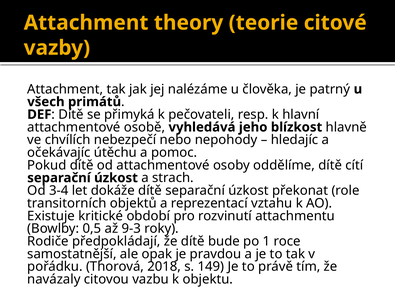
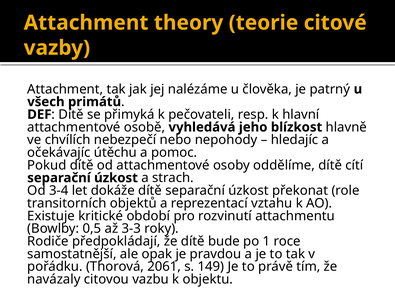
9-3: 9-3 -> 3-3
2018: 2018 -> 2061
